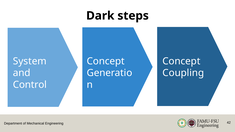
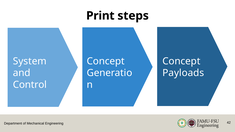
Dark: Dark -> Print
Coupling: Coupling -> Payloads
